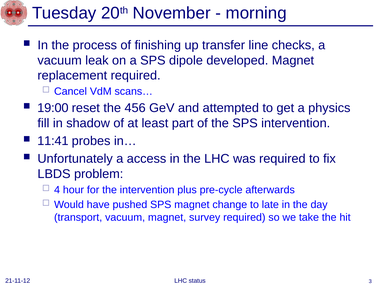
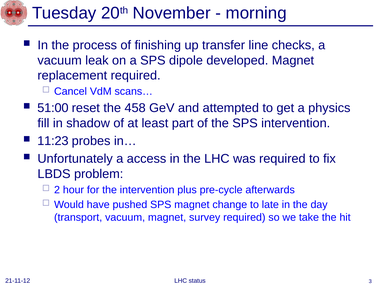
19:00: 19:00 -> 51:00
456: 456 -> 458
11:41: 11:41 -> 11:23
4: 4 -> 2
